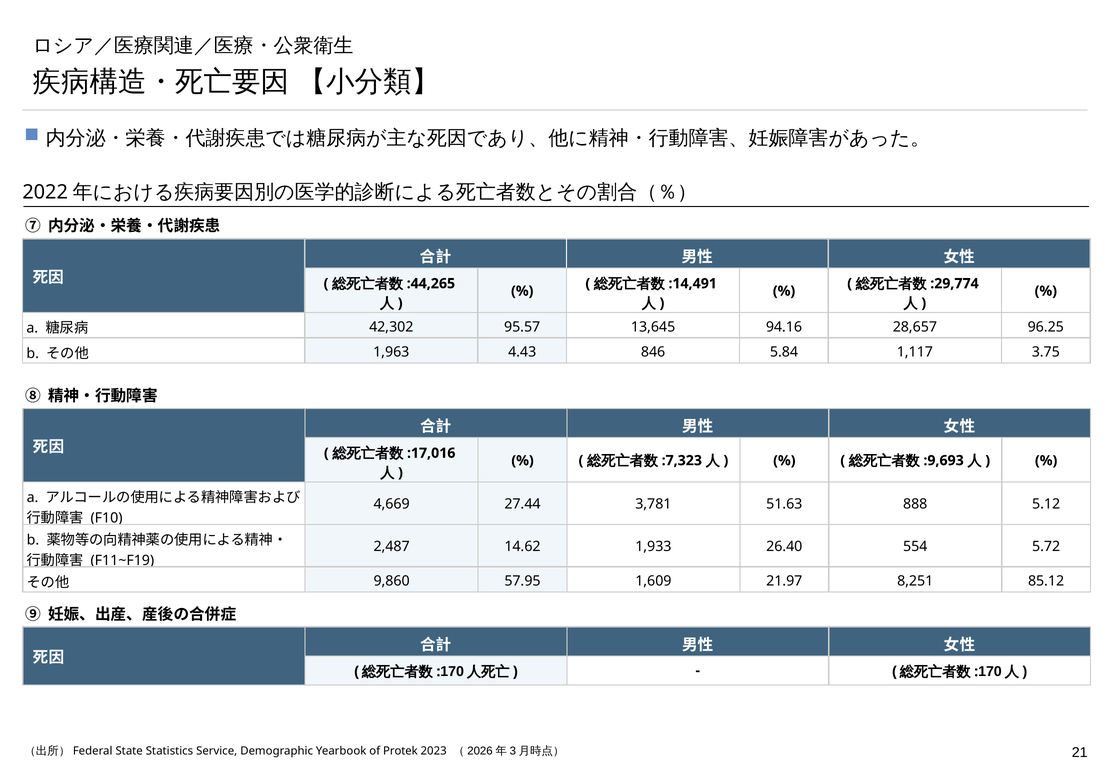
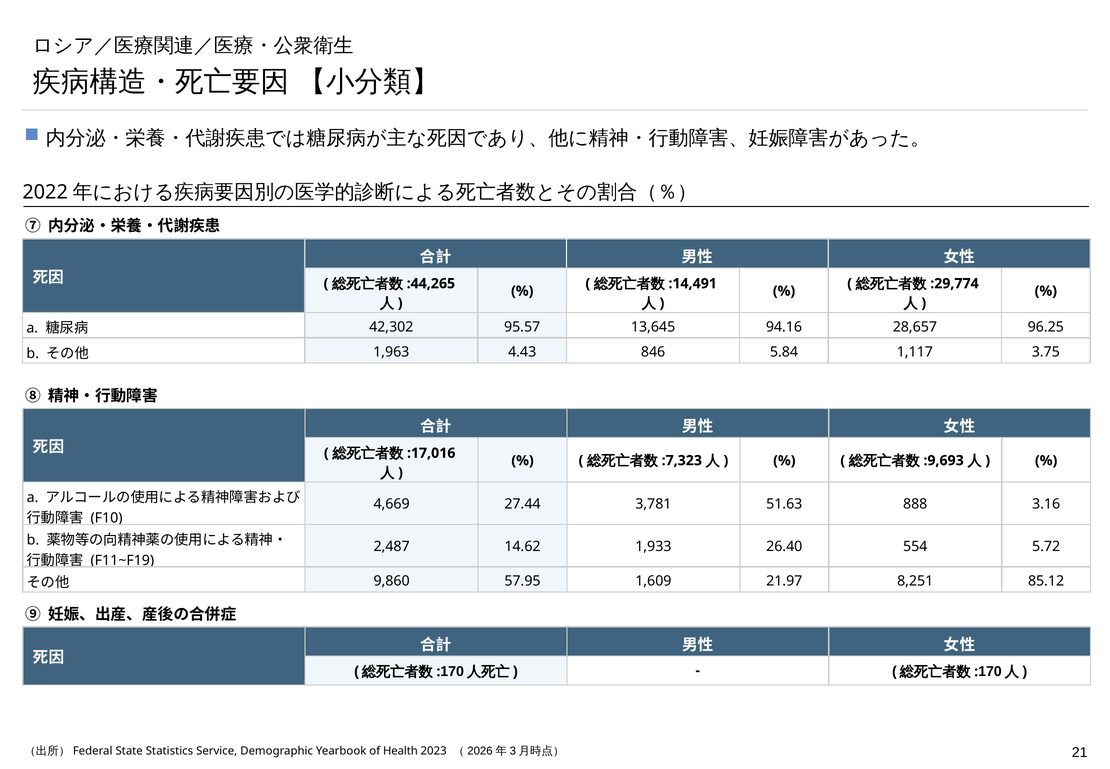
5.12: 5.12 -> 3.16
Protek: Protek -> Health
